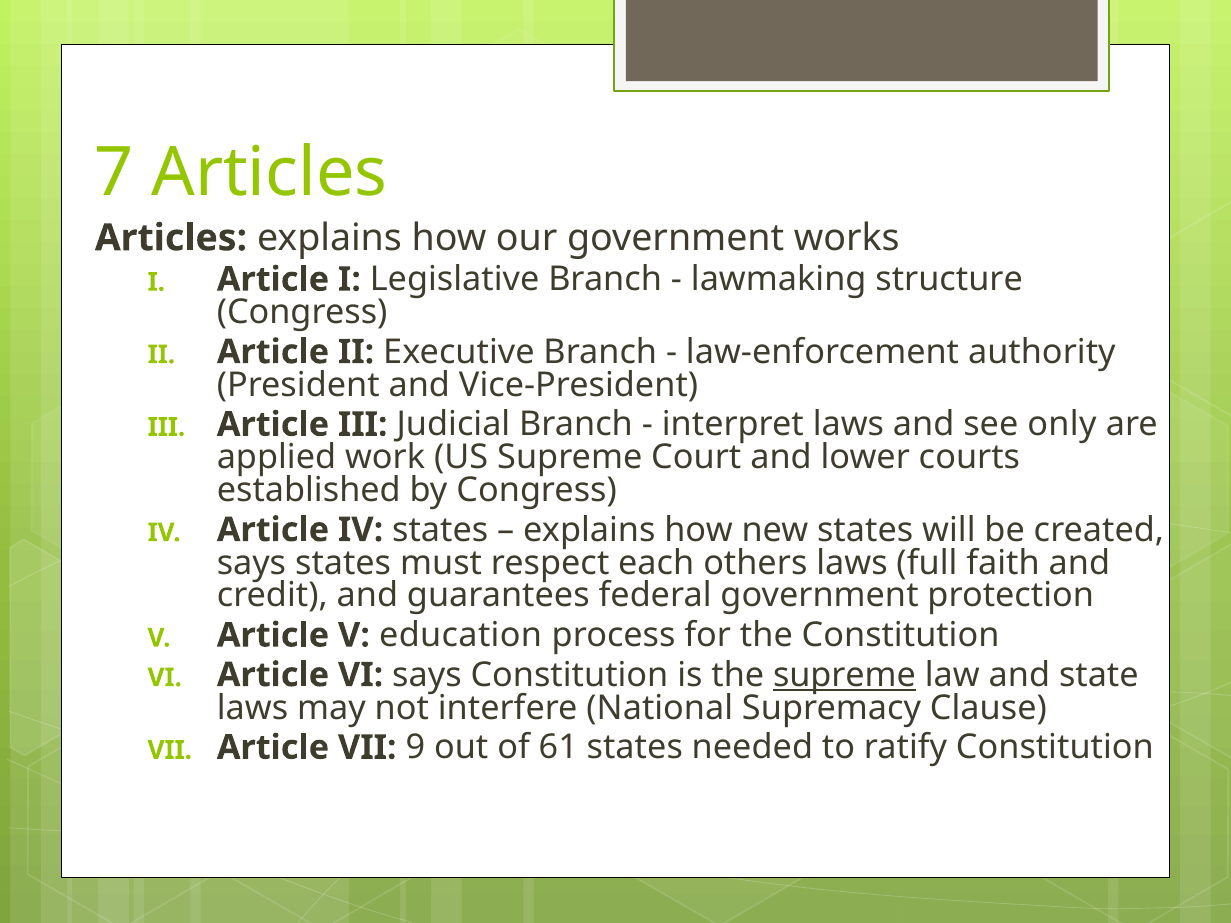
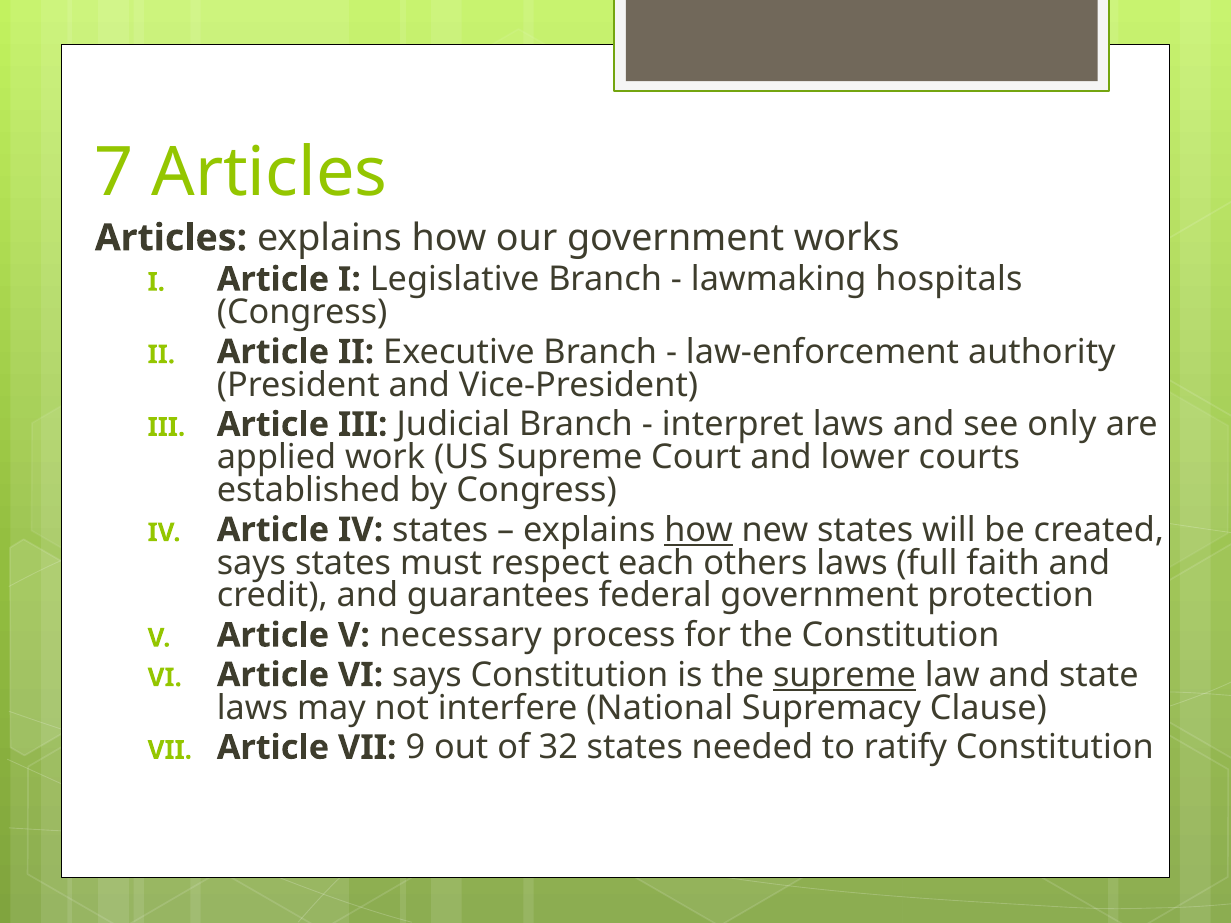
structure: structure -> hospitals
how at (699, 530) underline: none -> present
education: education -> necessary
61: 61 -> 32
